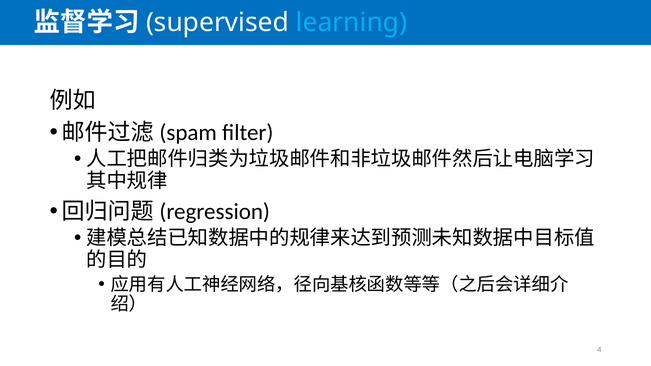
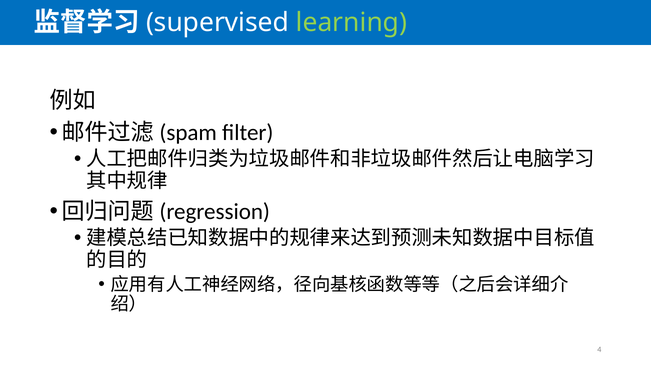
learning colour: light blue -> light green
